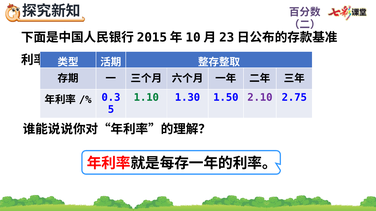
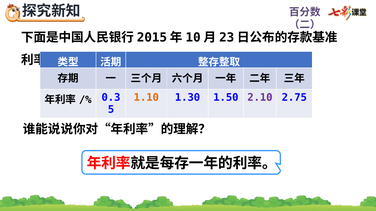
1.10 colour: green -> orange
